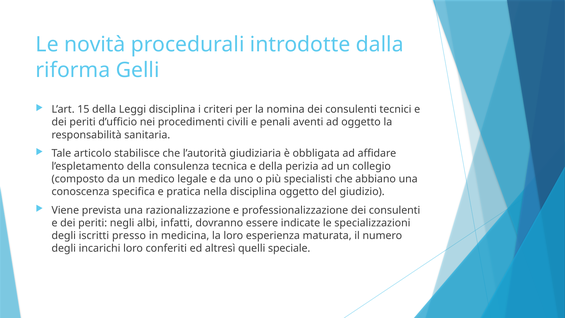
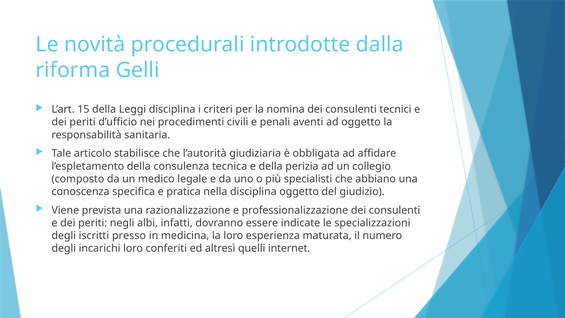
speciale: speciale -> internet
